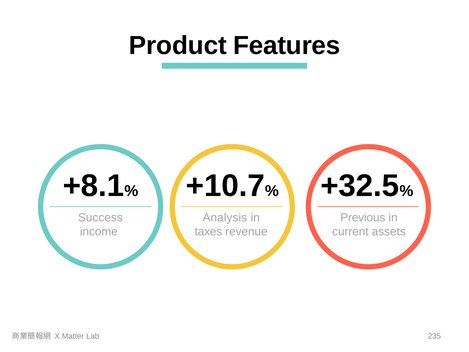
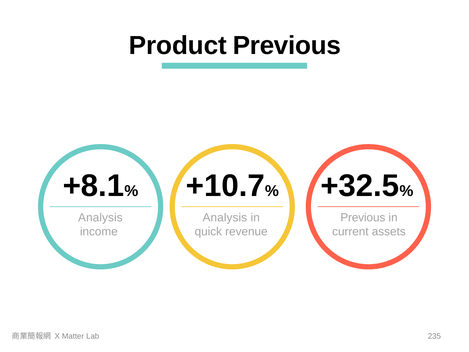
Product Features: Features -> Previous
Success at (100, 217): Success -> Analysis
taxes: taxes -> quick
